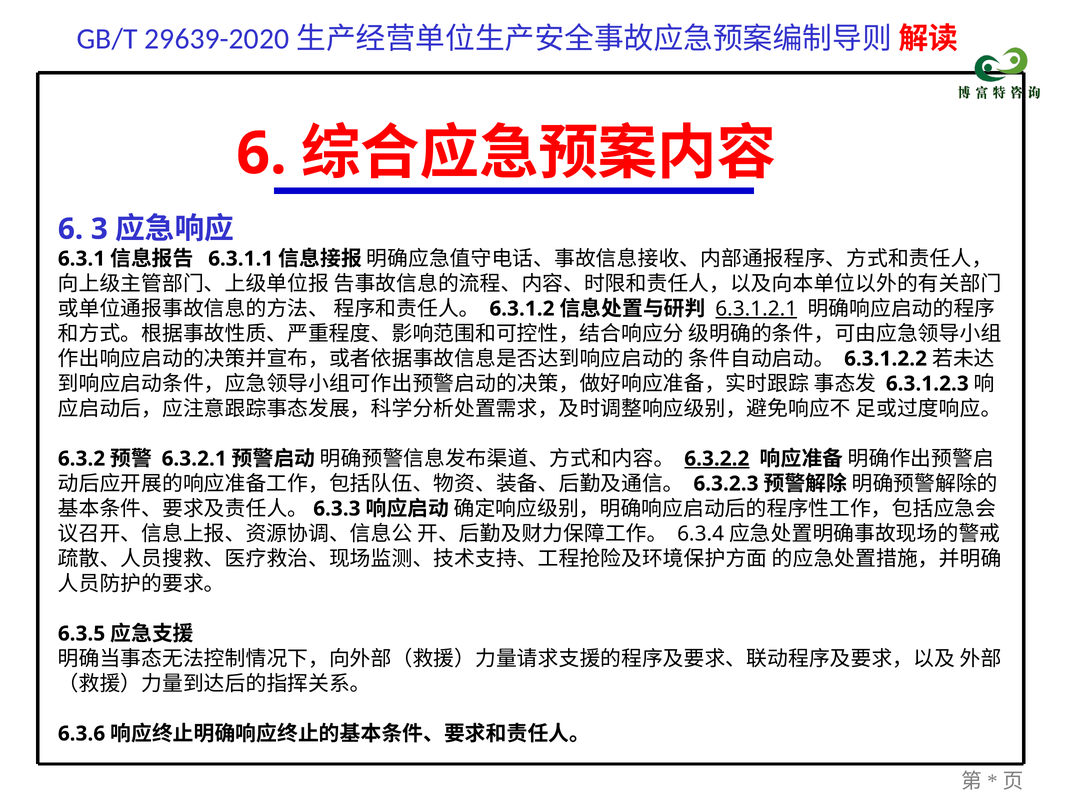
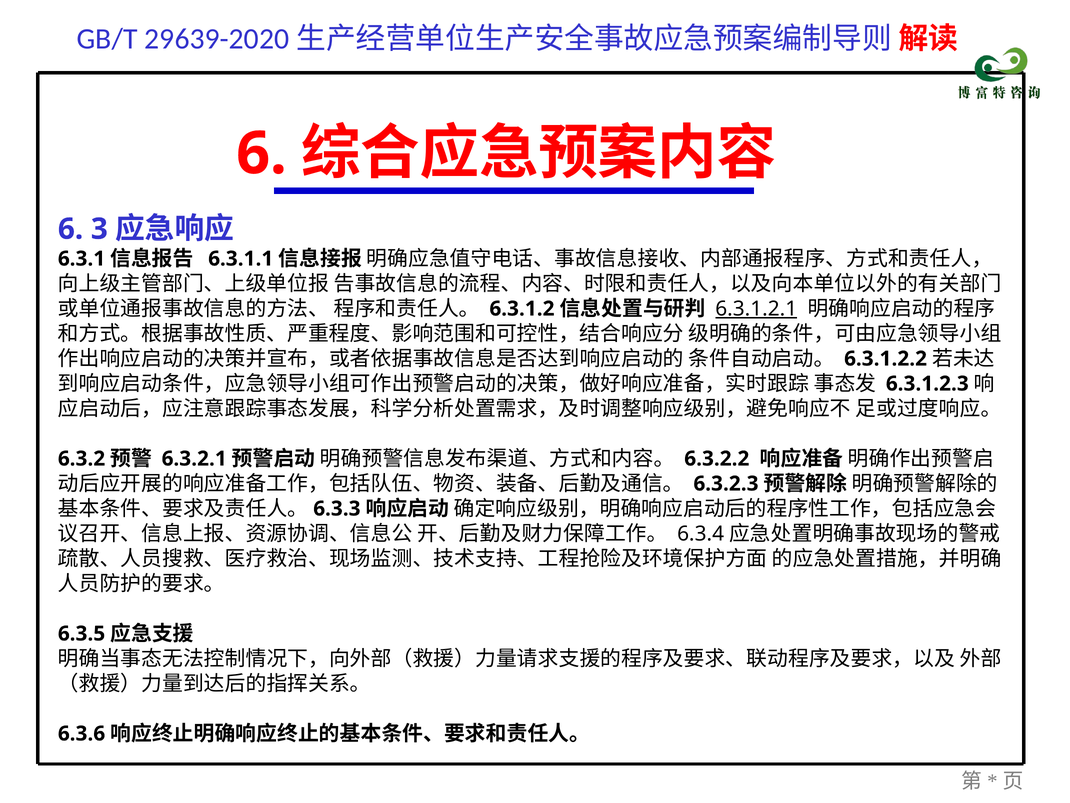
6.3.2.2 underline: present -> none
